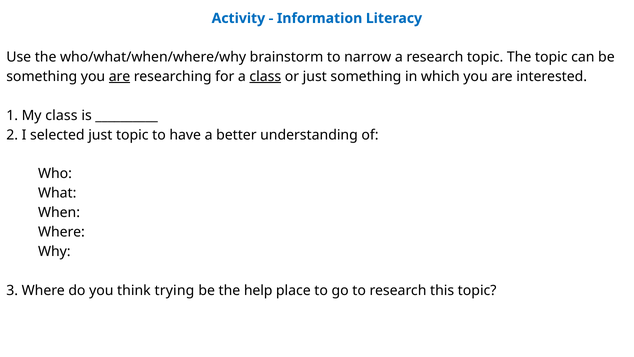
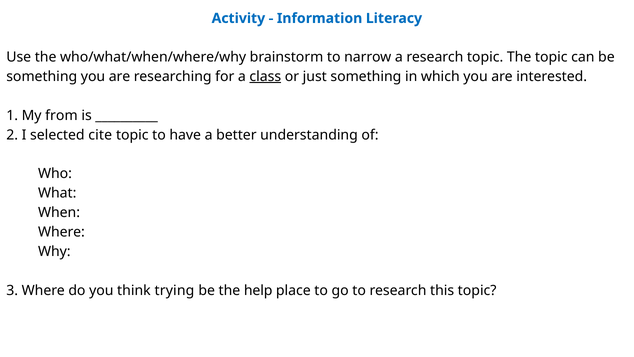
are at (120, 77) underline: present -> none
My class: class -> from
selected just: just -> cite
